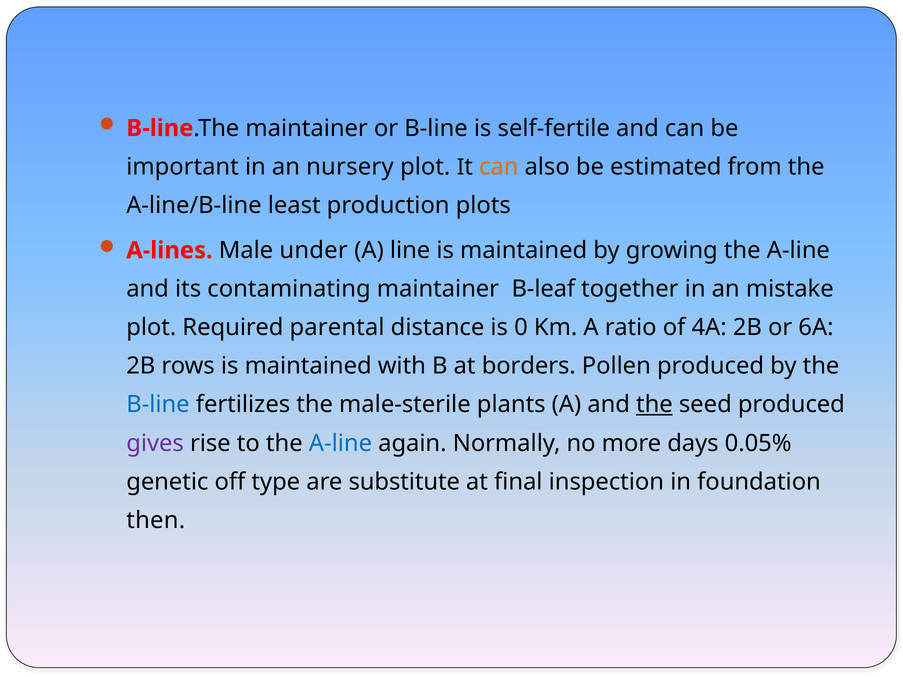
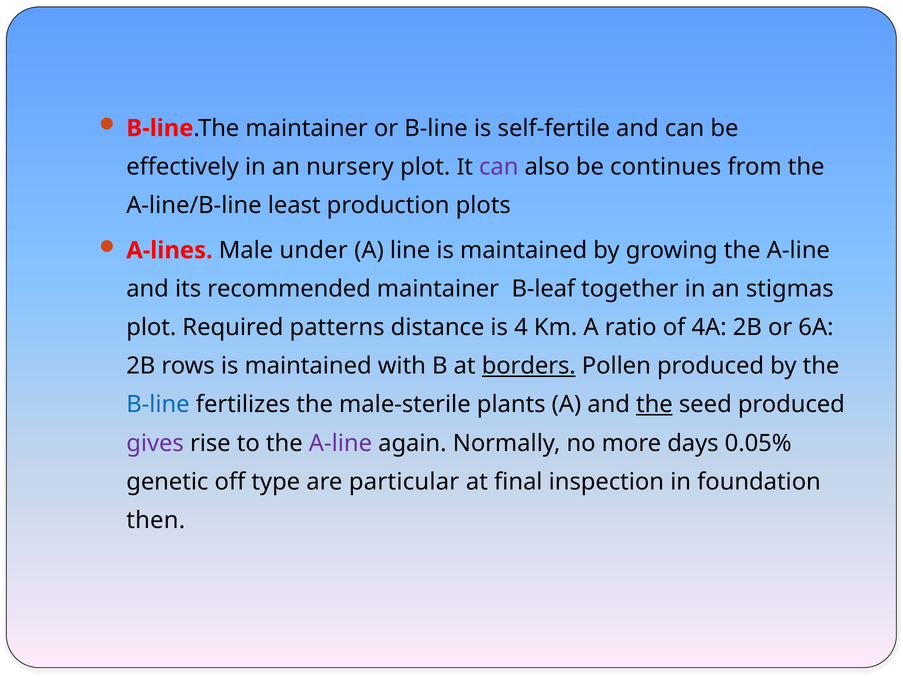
important: important -> effectively
can at (499, 167) colour: orange -> purple
estimated: estimated -> continues
contaminating: contaminating -> recommended
mistake: mistake -> stigmas
parental: parental -> patterns
0: 0 -> 4
borders underline: none -> present
A-line at (340, 443) colour: blue -> purple
substitute: substitute -> particular
